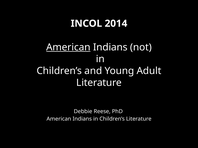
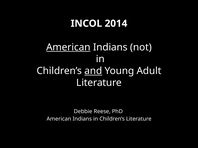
and underline: none -> present
